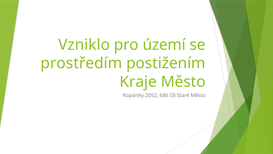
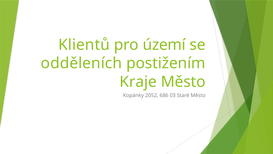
Vzniklo: Vzniklo -> Klientů
prostředím: prostředím -> odděleních
